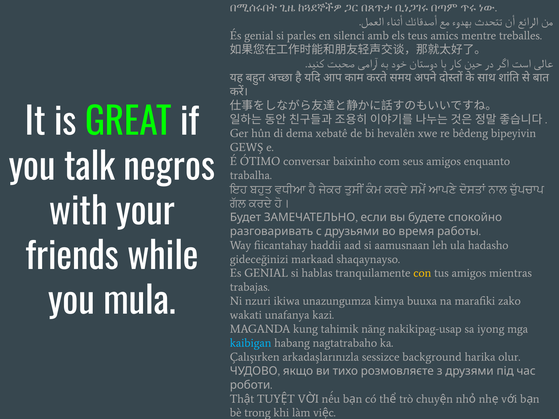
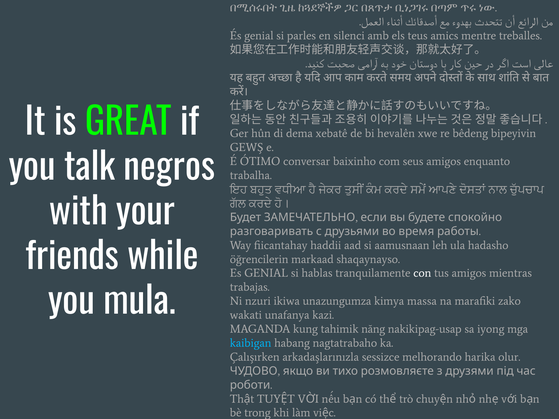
gideceğinizi: gideceğinizi -> öğrencilerin
con colour: yellow -> white
buuxa: buuxa -> massa
background: background -> melhorando
